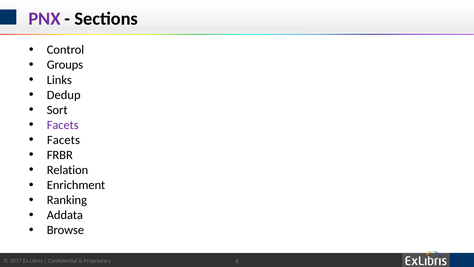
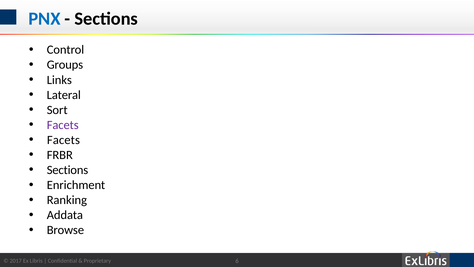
PNX colour: purple -> blue
Dedup: Dedup -> Lateral
Relation at (67, 170): Relation -> Sections
